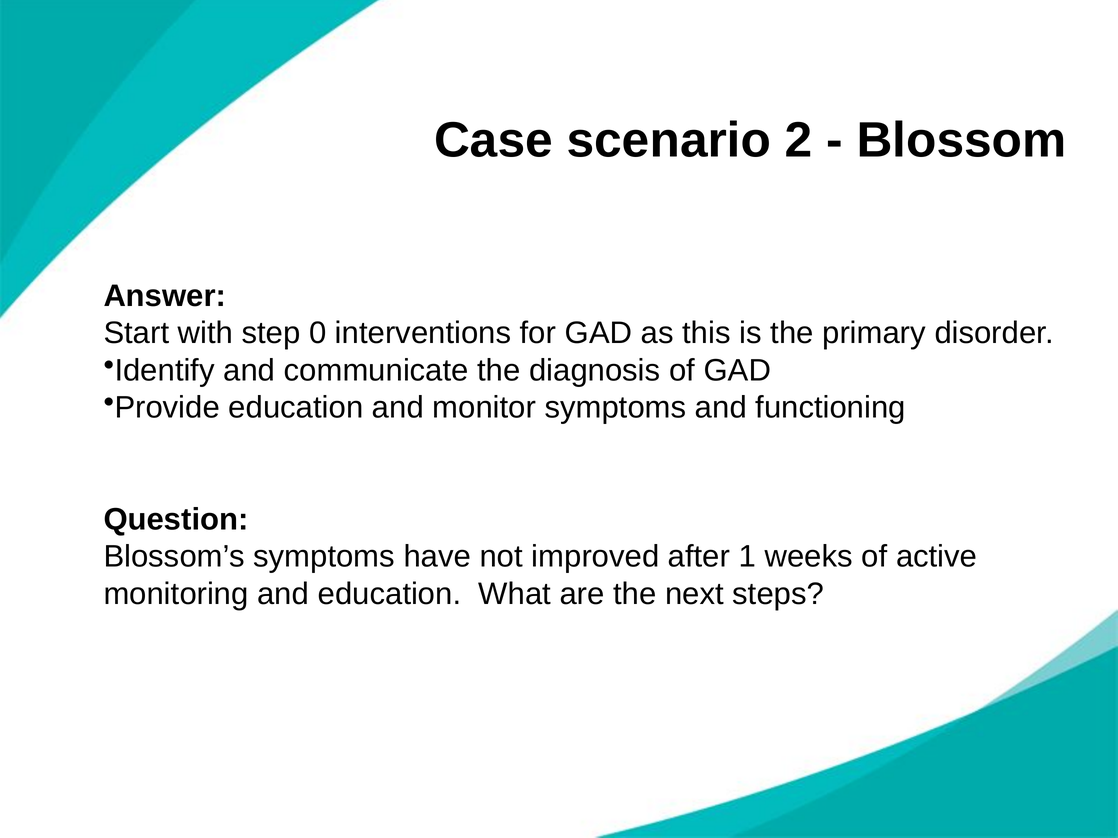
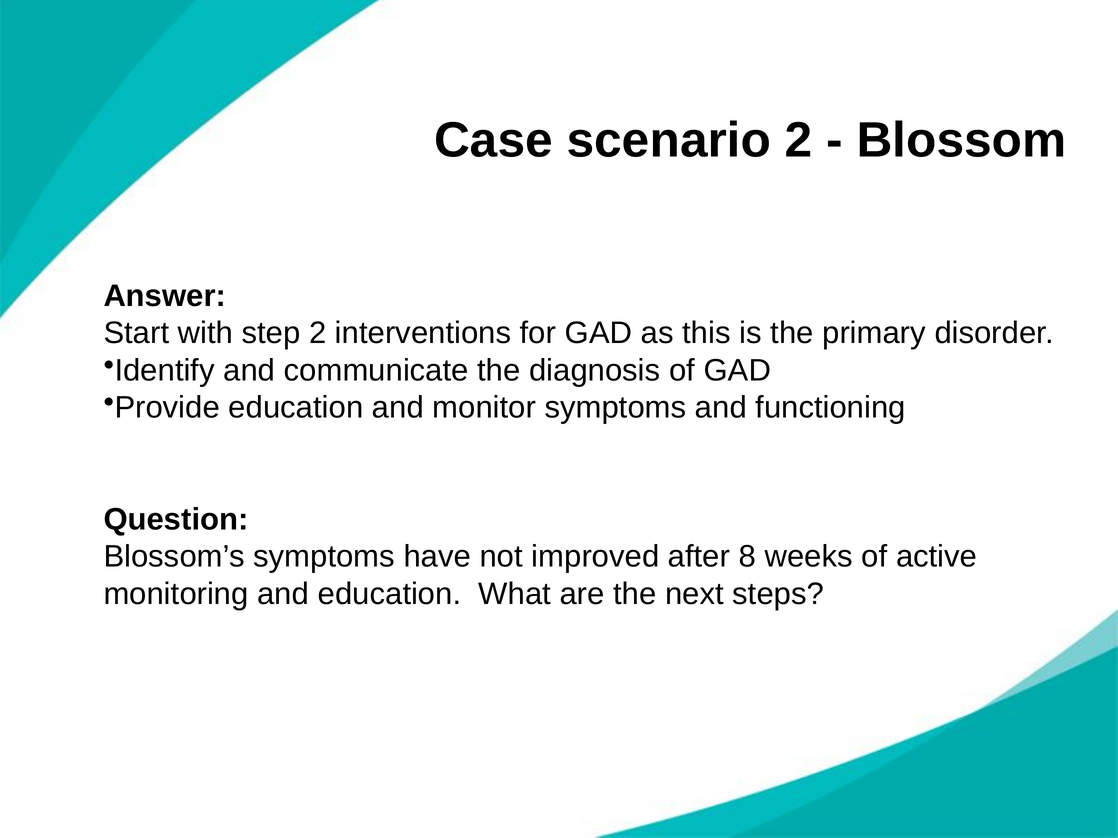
step 0: 0 -> 2
1: 1 -> 8
